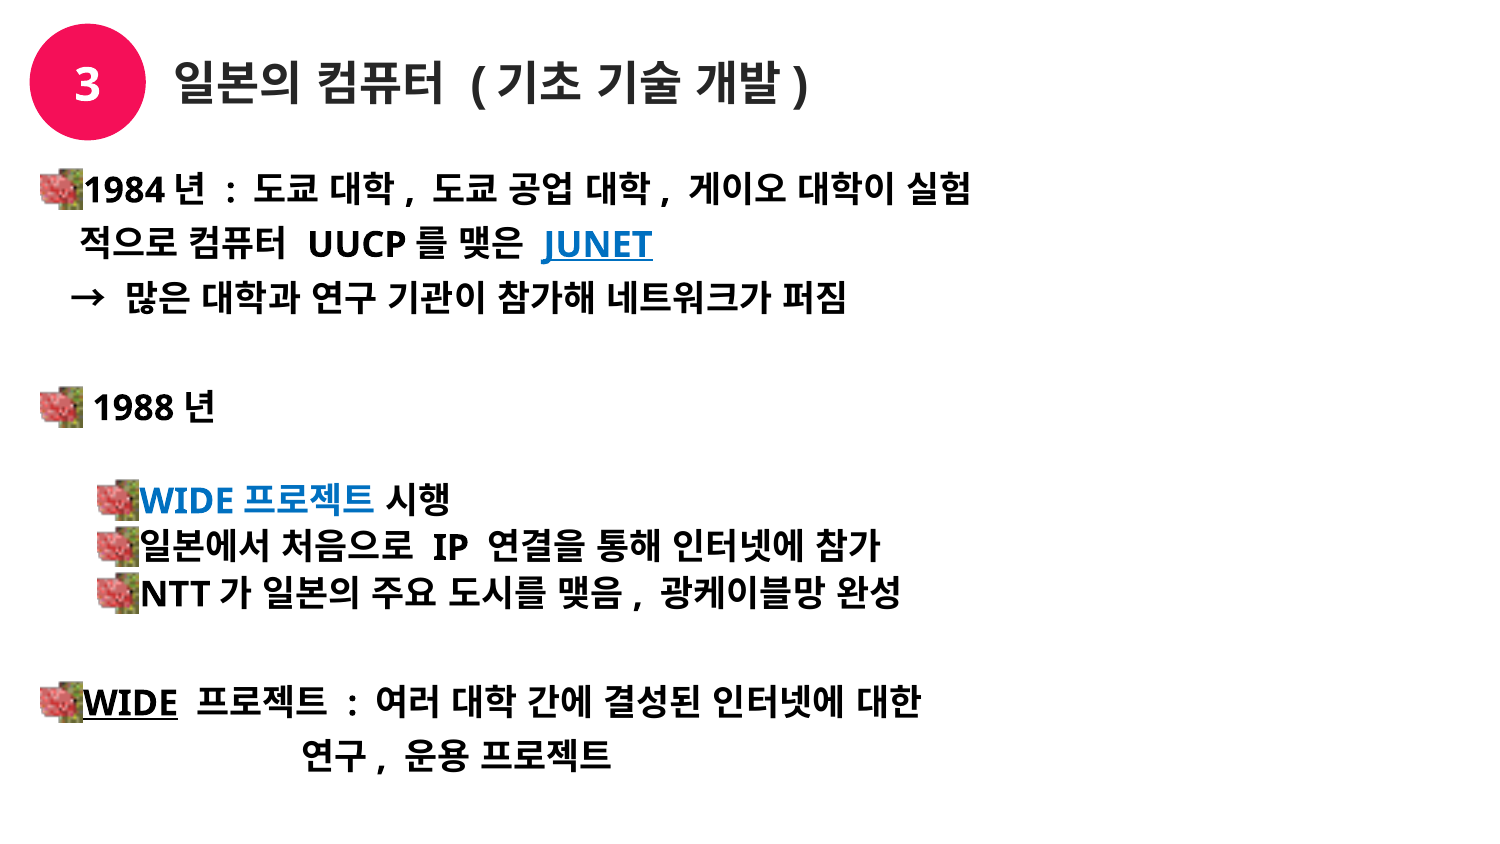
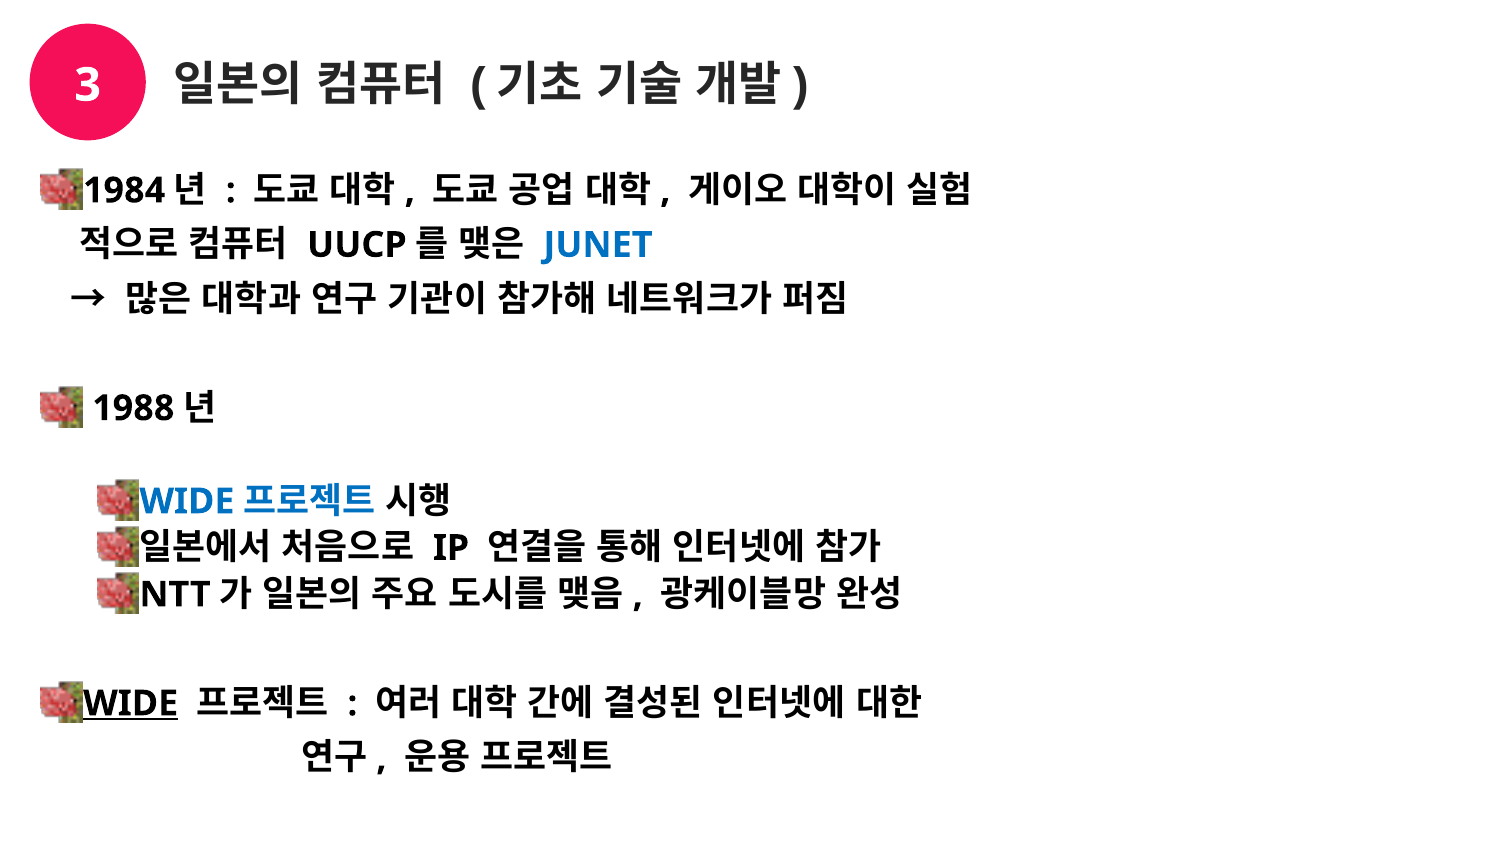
JUNET underline: present -> none
